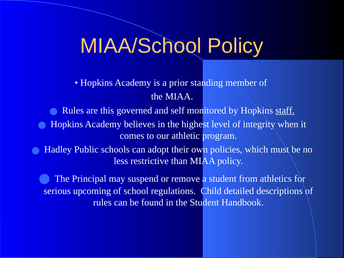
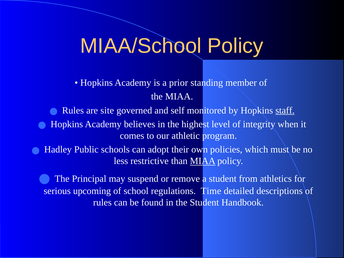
this: this -> site
MIAA at (203, 161) underline: none -> present
Child: Child -> Time
